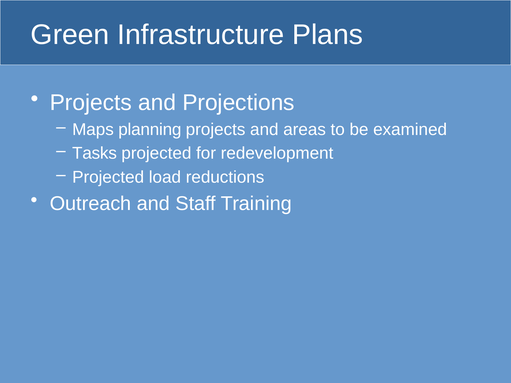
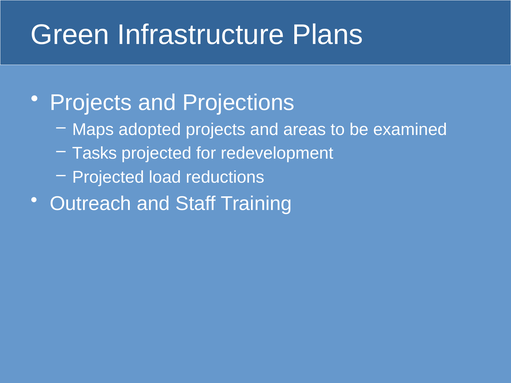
planning: planning -> adopted
